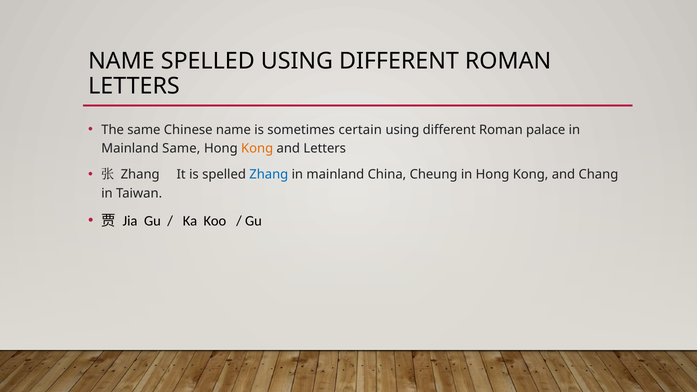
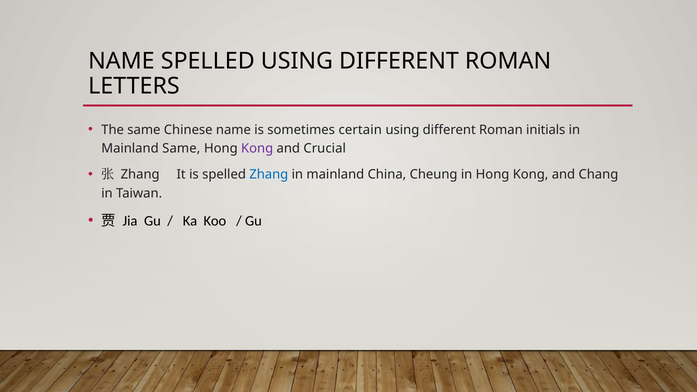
palace: palace -> initials
Kong at (257, 149) colour: orange -> purple
and Letters: Letters -> Crucial
